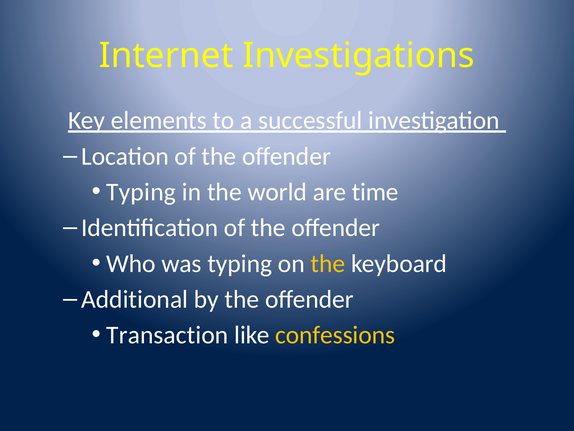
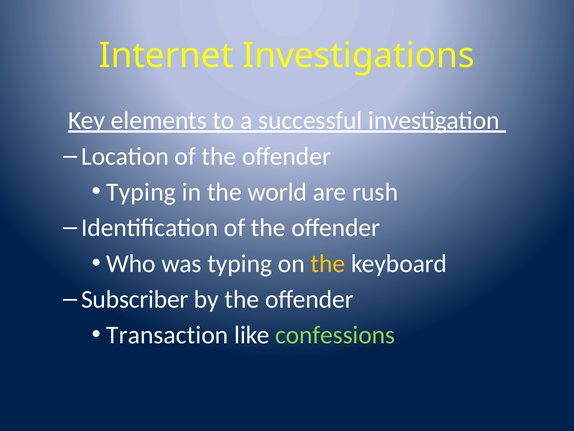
time: time -> rush
Additional: Additional -> Subscriber
confessions colour: yellow -> light green
